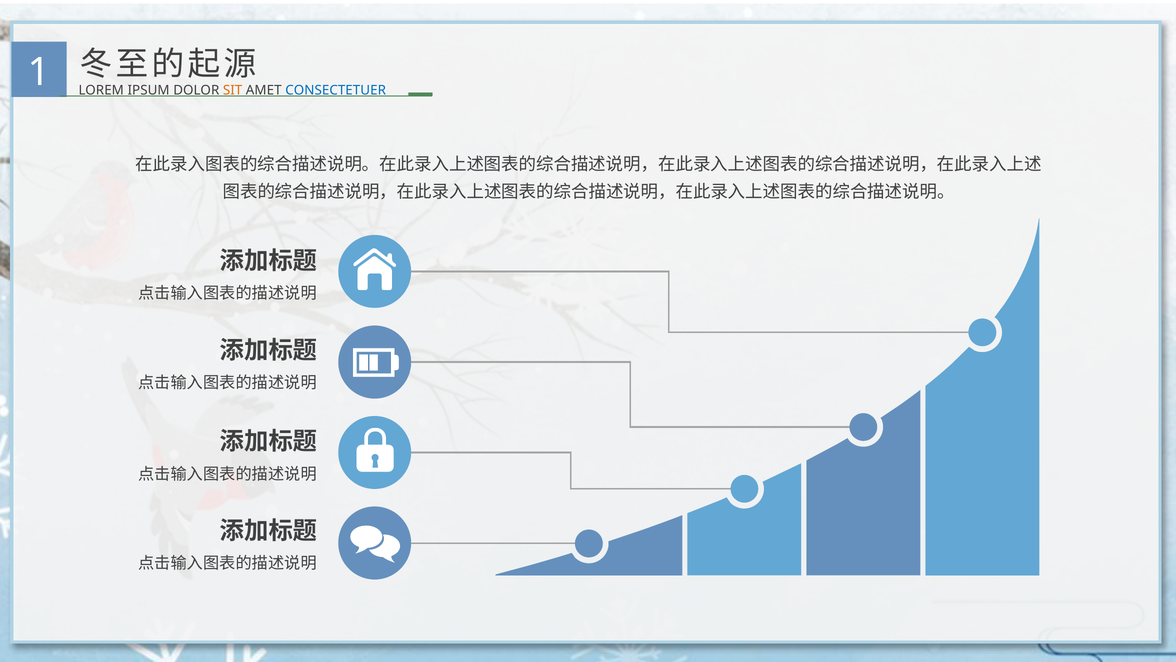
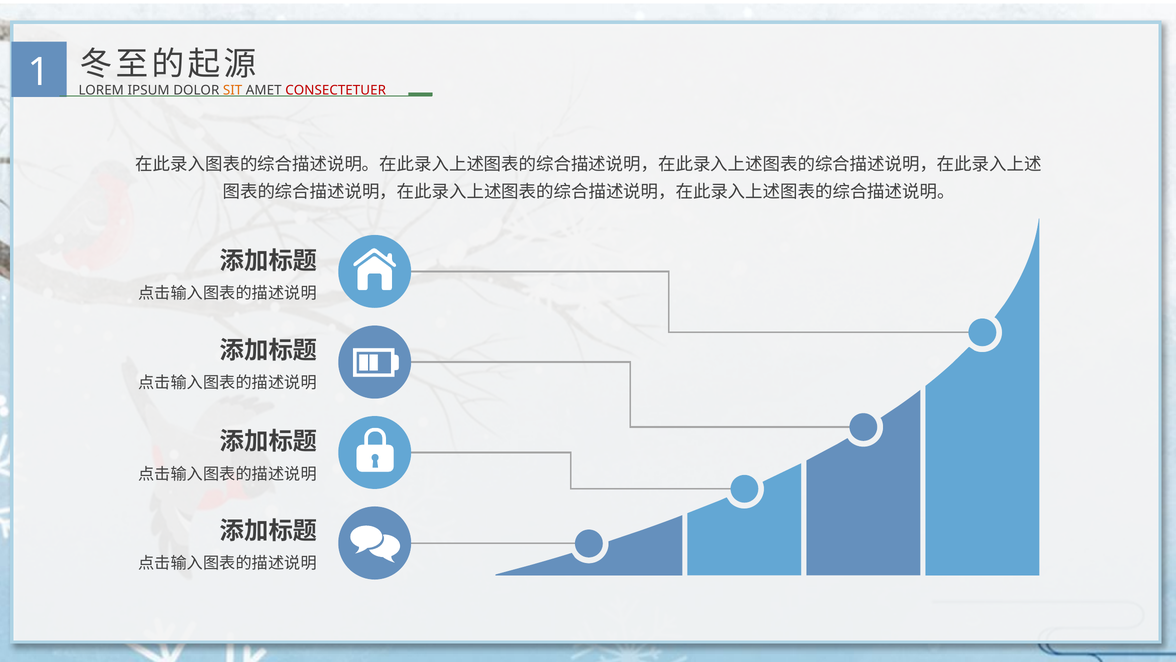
CONSECTETUER colour: blue -> red
